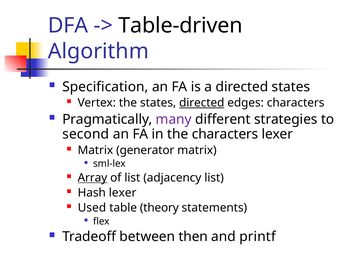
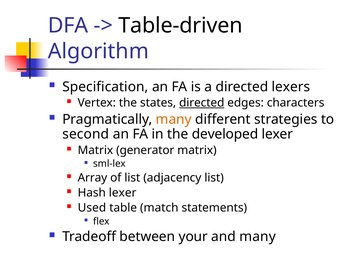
directed states: states -> lexers
many at (174, 119) colour: purple -> orange
the characters: characters -> developed
Array underline: present -> none
theory: theory -> match
then: then -> your
and printf: printf -> many
